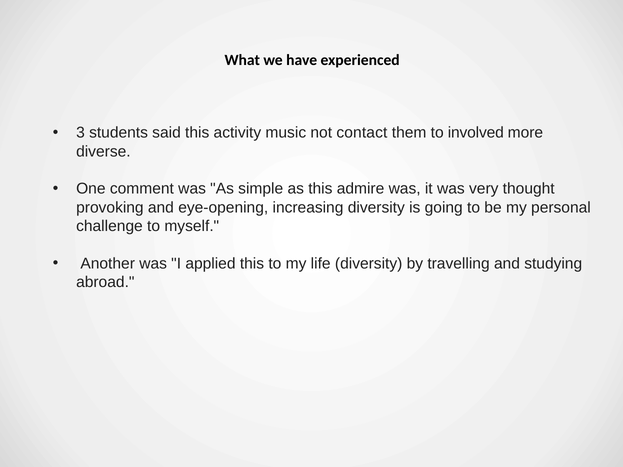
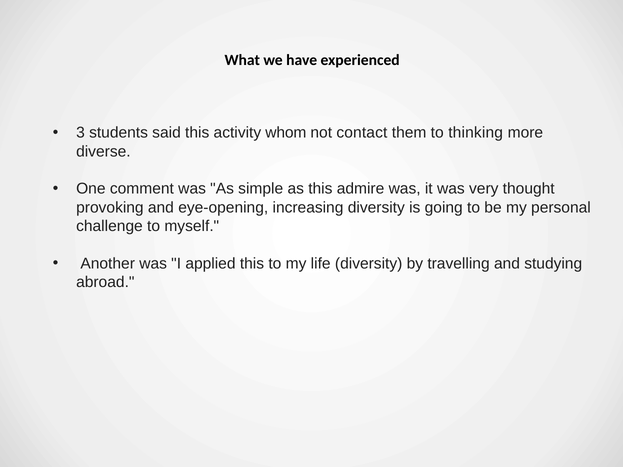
music: music -> whom
involved: involved -> thinking
